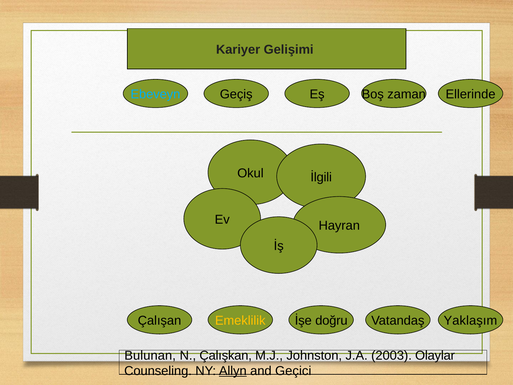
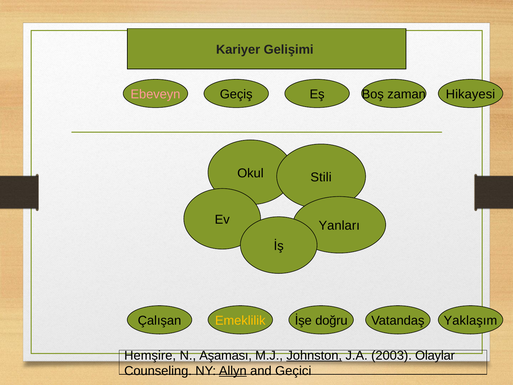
Ebeveyn colour: light blue -> pink
Ellerinde: Ellerinde -> Hikayesi
İlgili: İlgili -> Stili
Hayran: Hayran -> Yanları
Bulunan: Bulunan -> Hemşire
Çalışkan: Çalışkan -> Aşaması
Johnston underline: none -> present
